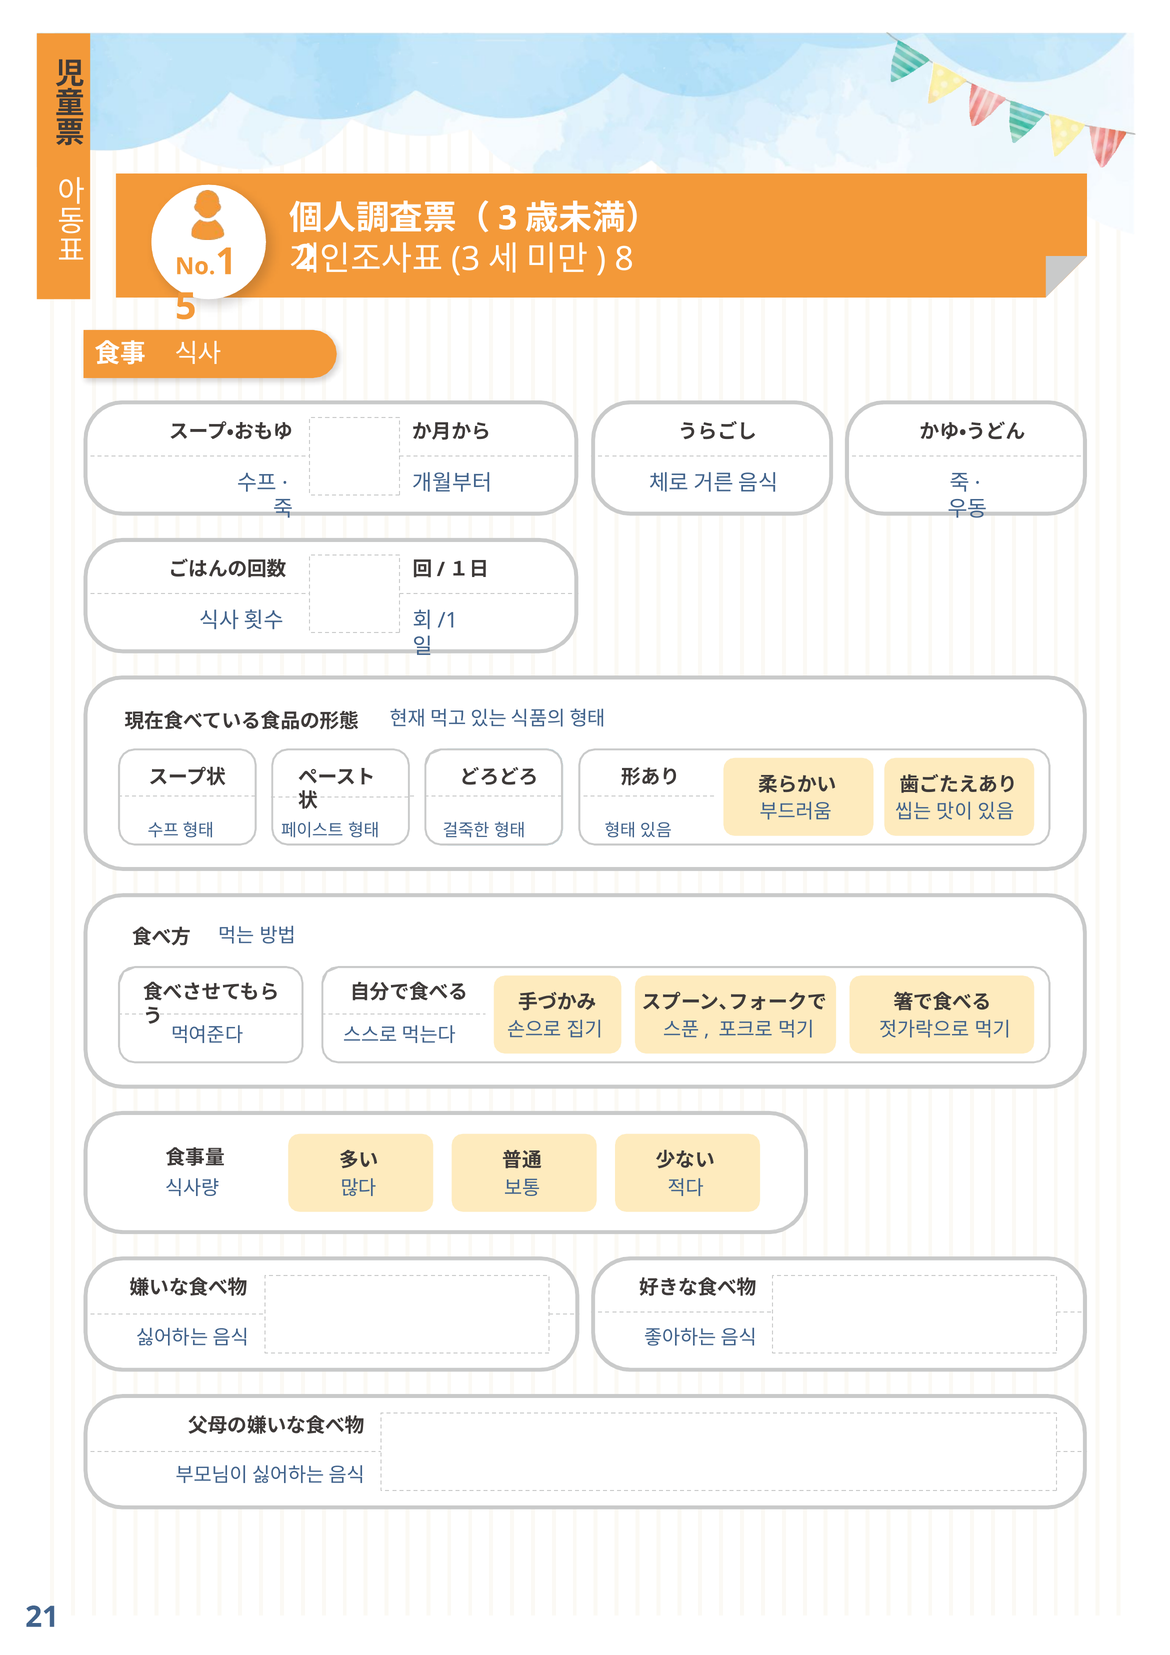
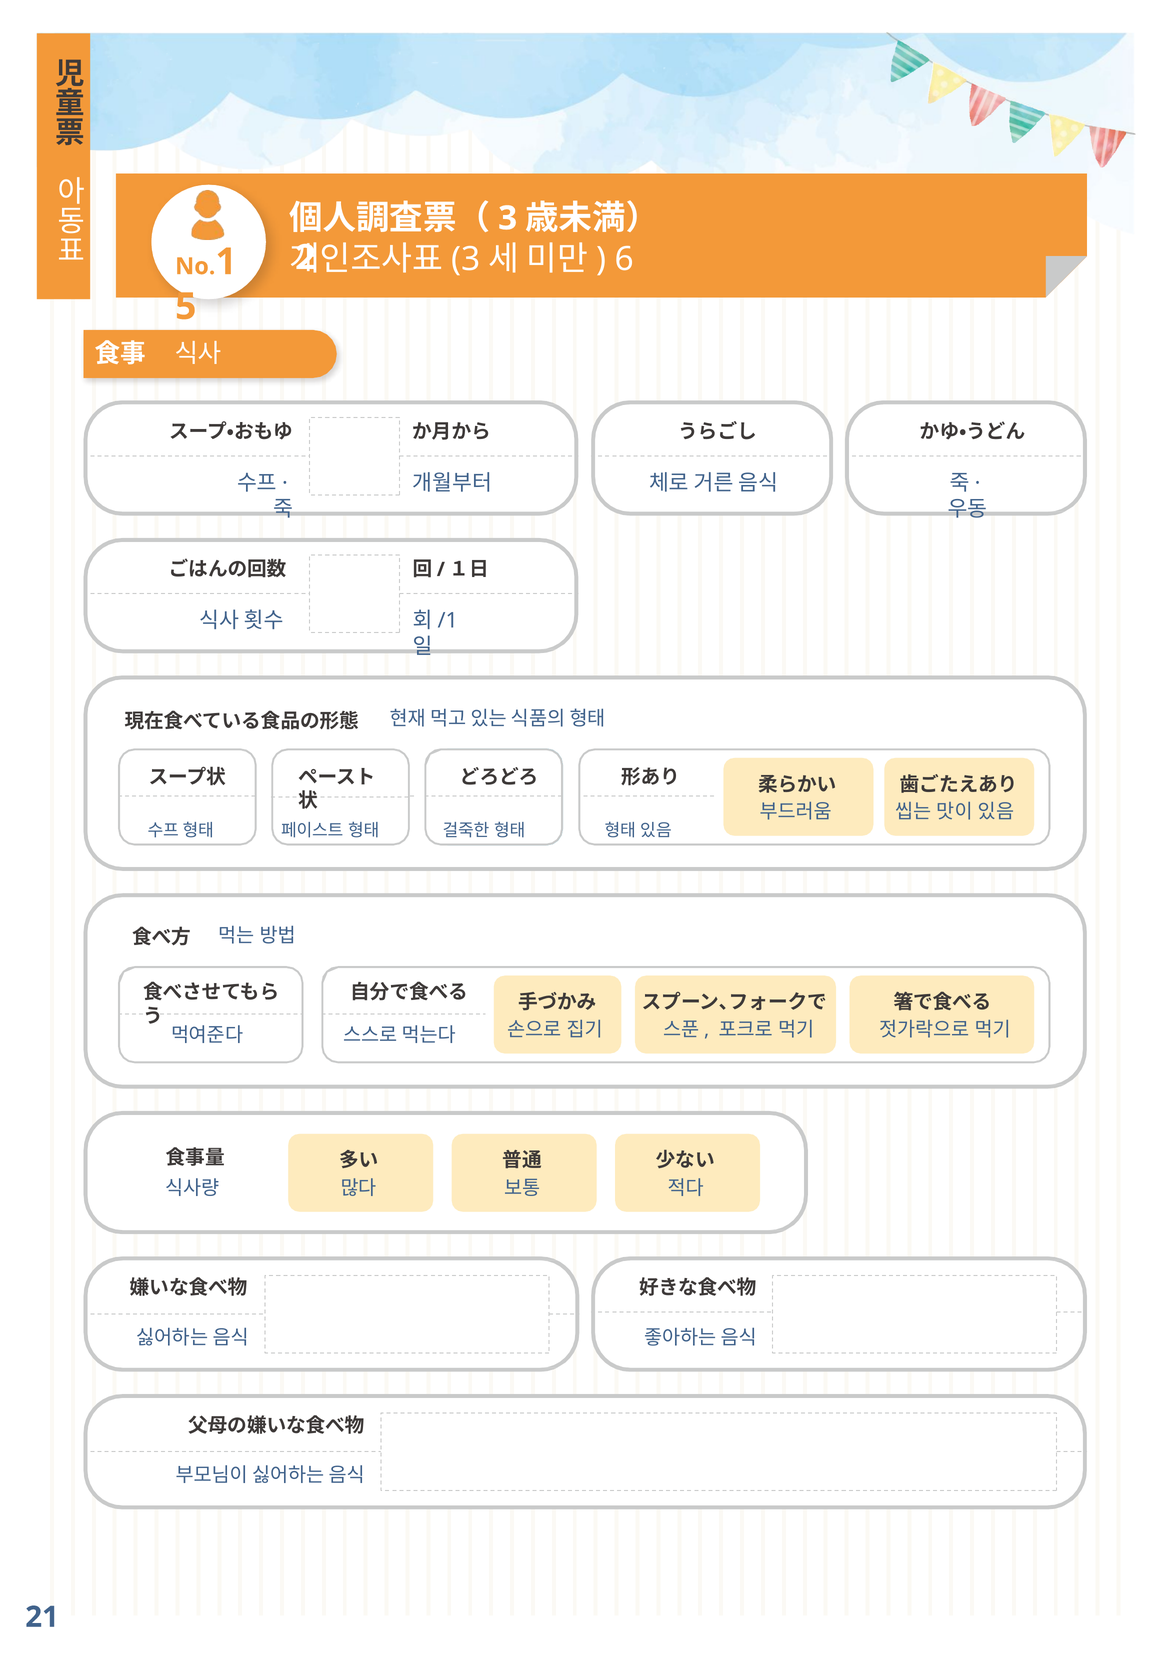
8: 8 -> 6
